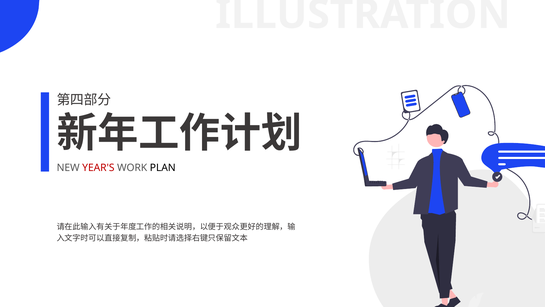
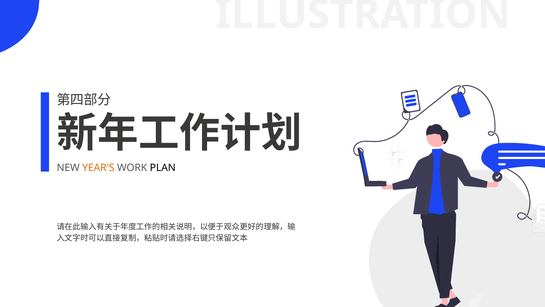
YEAR'S colour: red -> orange
